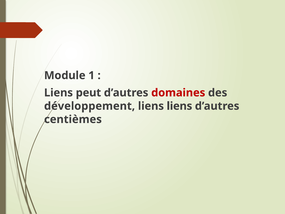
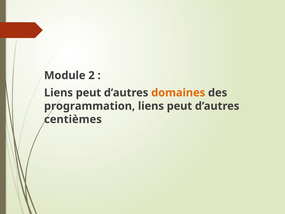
1: 1 -> 2
domaines colour: red -> orange
développement: développement -> programmation
liens at (179, 106): liens -> peut
